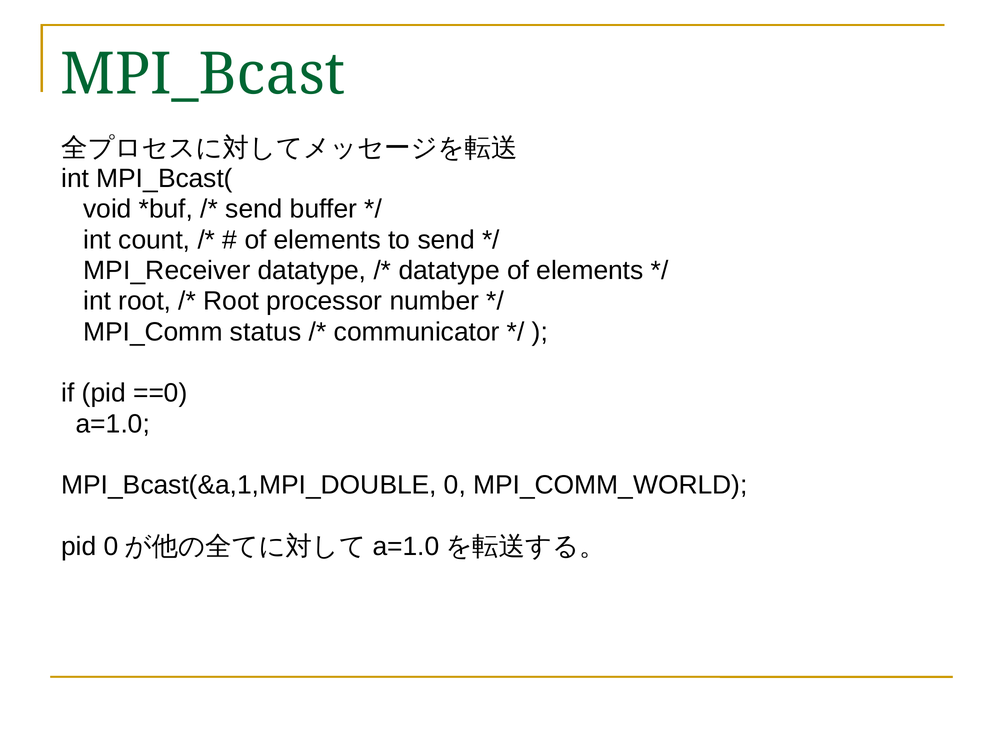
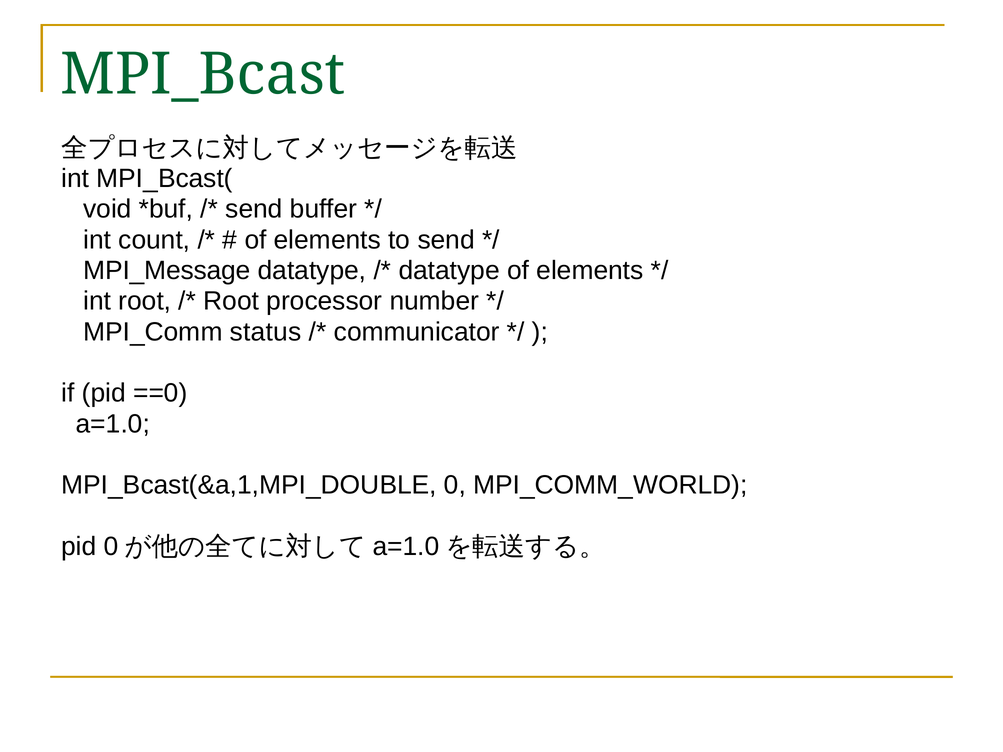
MPI_Receiver: MPI_Receiver -> MPI_Message
